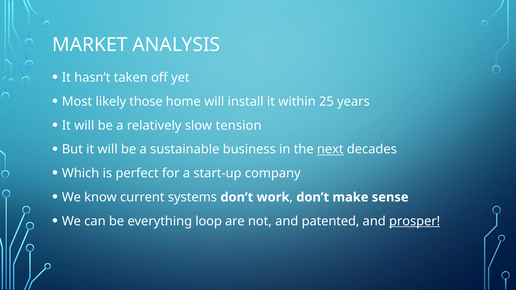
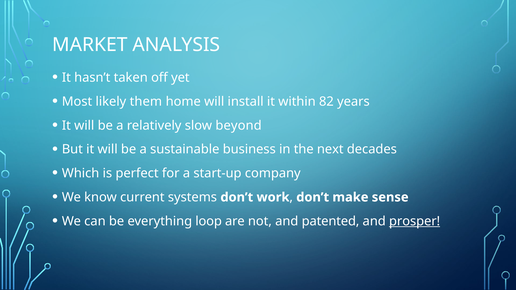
those: those -> them
25: 25 -> 82
tension: tension -> beyond
next underline: present -> none
